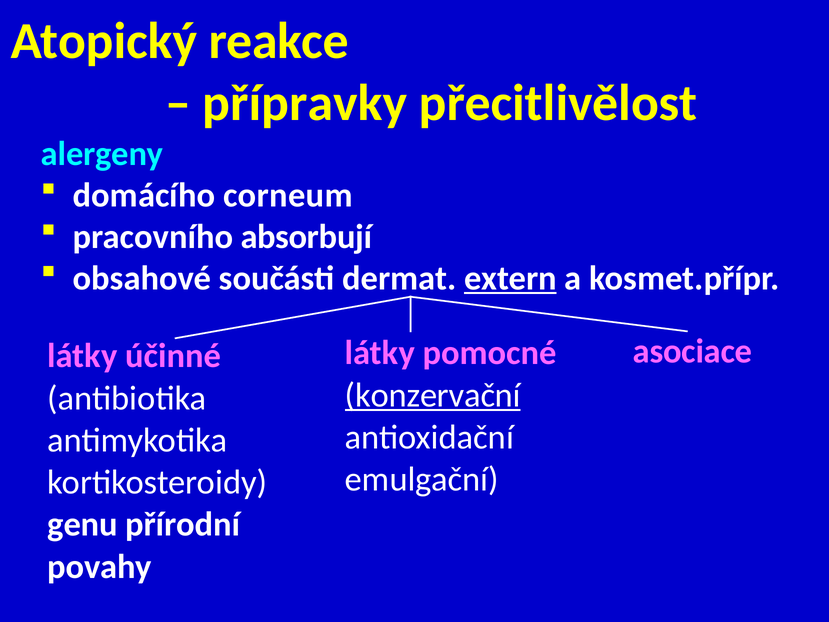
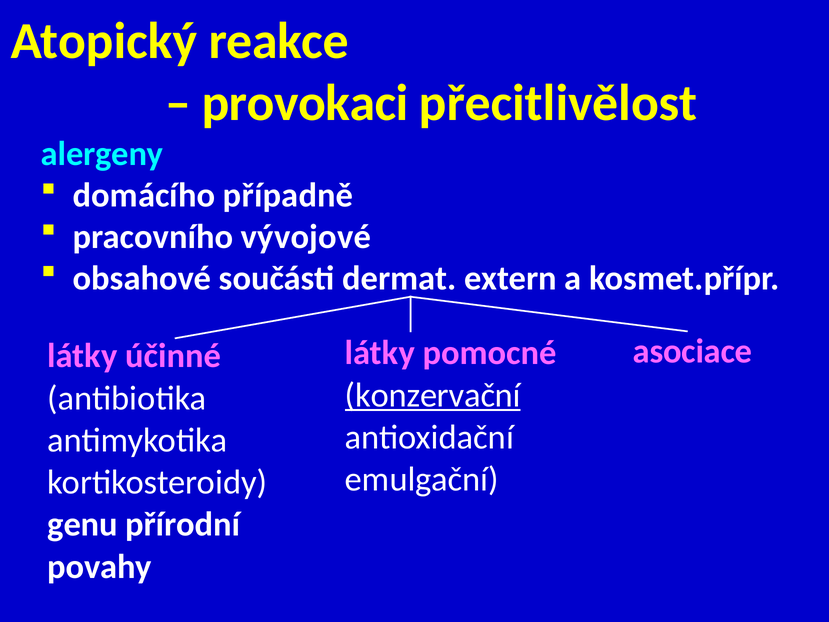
přípravky: přípravky -> provokaci
corneum: corneum -> případně
absorbují: absorbují -> vývojové
extern underline: present -> none
